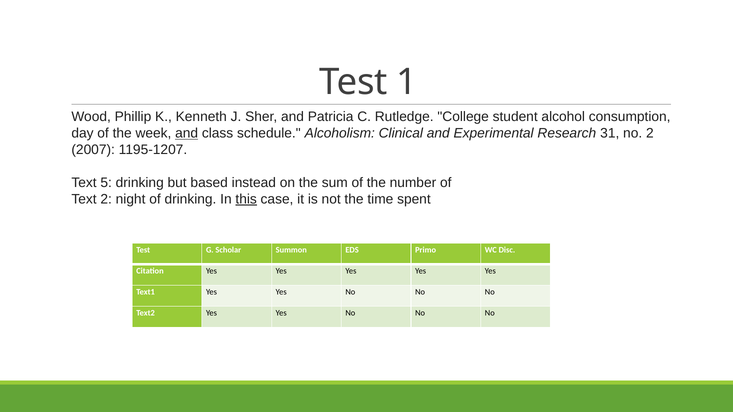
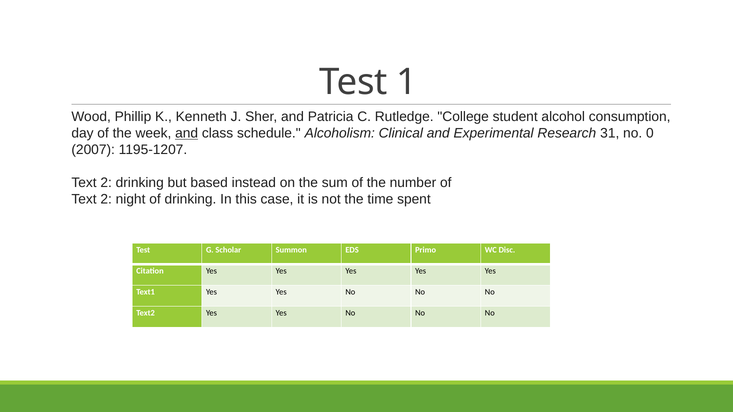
no 2: 2 -> 0
5 at (106, 183): 5 -> 2
this underline: present -> none
